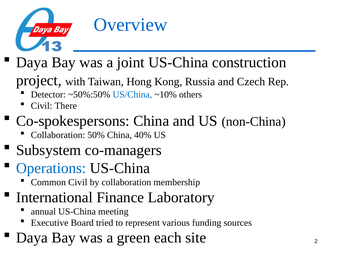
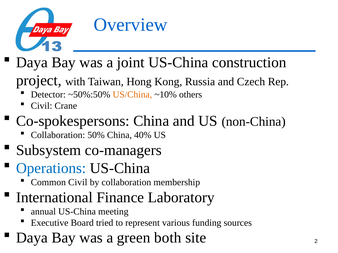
US/China colour: blue -> orange
There: There -> Crane
each: each -> both
